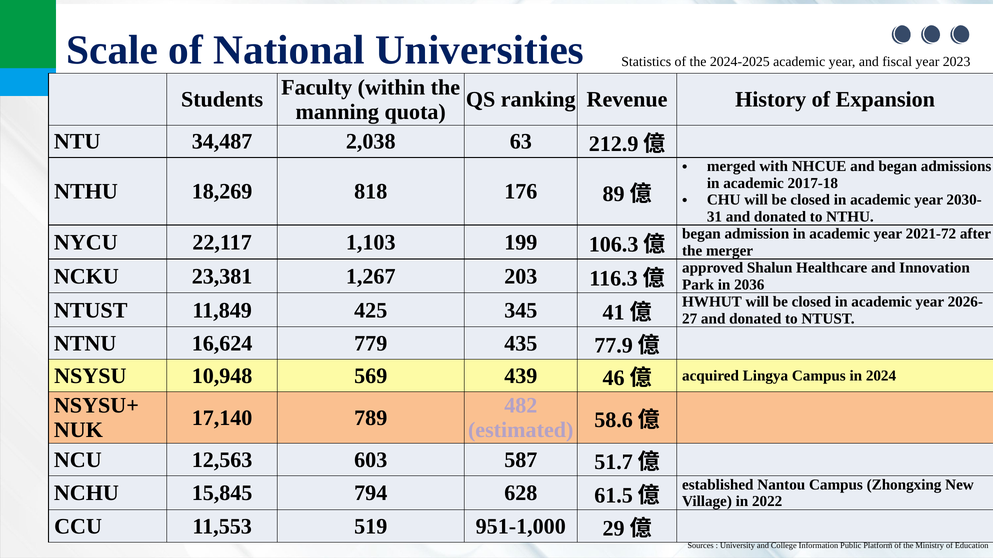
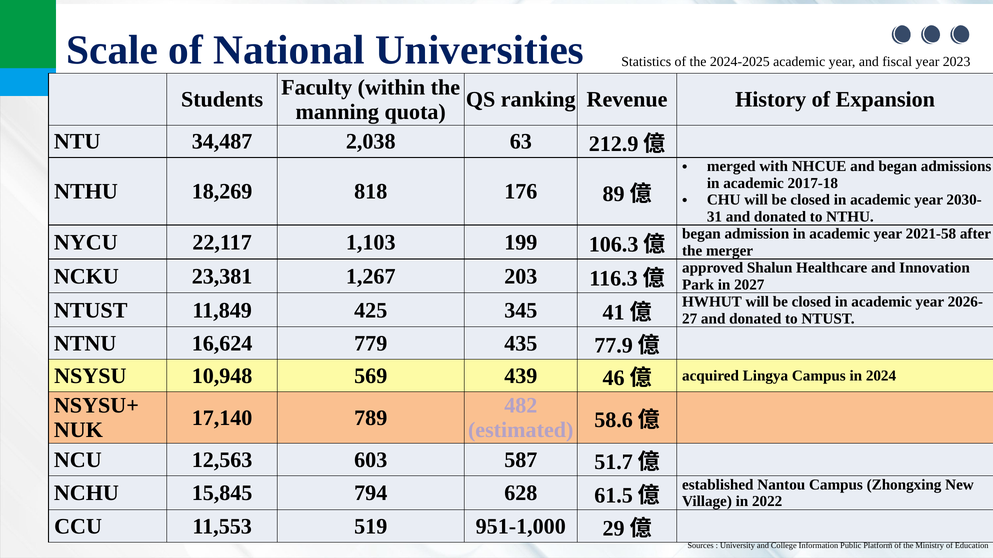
2021-72: 2021-72 -> 2021-58
2036: 2036 -> 2027
